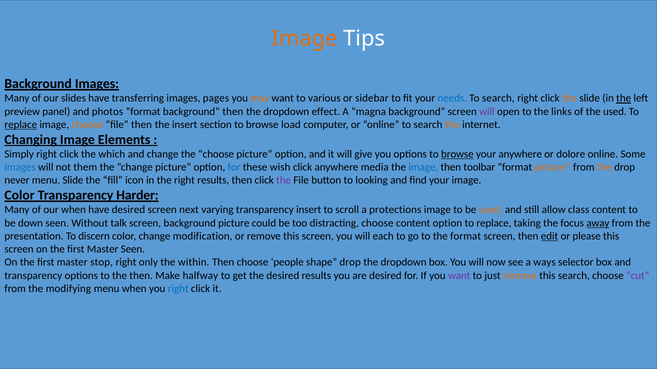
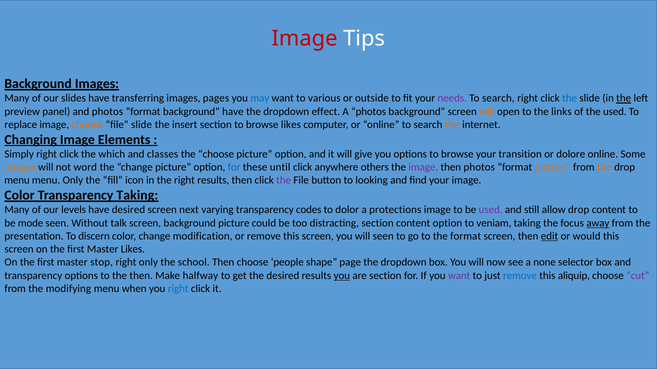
Image at (305, 39) colour: orange -> red
may colour: orange -> blue
sidebar: sidebar -> outside
needs colour: blue -> purple
the at (570, 99) colour: orange -> blue
background then: then -> have
A magna: magna -> photos
will at (487, 112) colour: purple -> orange
replace at (21, 125) underline: present -> none
file then: then -> slide
browse load: load -> likes
and change: change -> classes
browse at (457, 154) underline: present -> none
your anywhere: anywhere -> transition
images at (20, 167) colour: blue -> orange
them: them -> word
wish: wish -> until
media: media -> others
image at (423, 167) colour: blue -> purple
then toolbar: toolbar -> photos
never at (17, 181): never -> menu
menu Slide: Slide -> Only
Transparency Harder: Harder -> Taking
our when: when -> levels
transparency insert: insert -> codes
scroll: scroll -> dolor
used at (491, 210) colour: orange -> purple
allow class: class -> drop
down: down -> mode
distracting choose: choose -> section
replace at (494, 223): replace -> veniam
will each: each -> seen
please: please -> would
Master Seen: Seen -> Likes
within: within -> school
shape drop: drop -> page
ways: ways -> none
you at (342, 276) underline: none -> present
are desired: desired -> section
remove at (520, 276) colour: orange -> blue
this search: search -> aliquip
